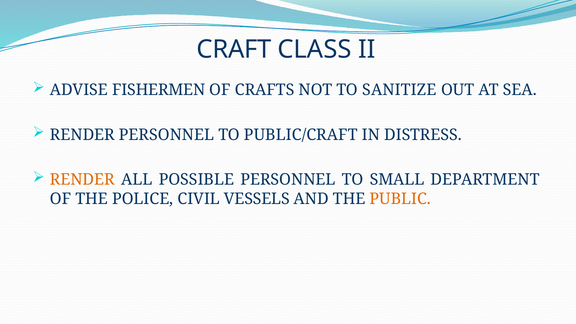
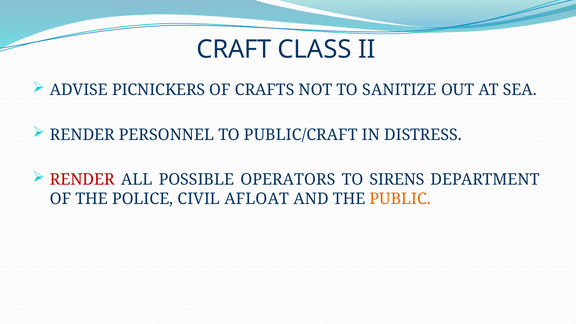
FISHERMEN: FISHERMEN -> PICNICKERS
RENDER at (82, 180) colour: orange -> red
POSSIBLE PERSONNEL: PERSONNEL -> OPERATORS
SMALL: SMALL -> SIRENS
VESSELS: VESSELS -> AFLOAT
